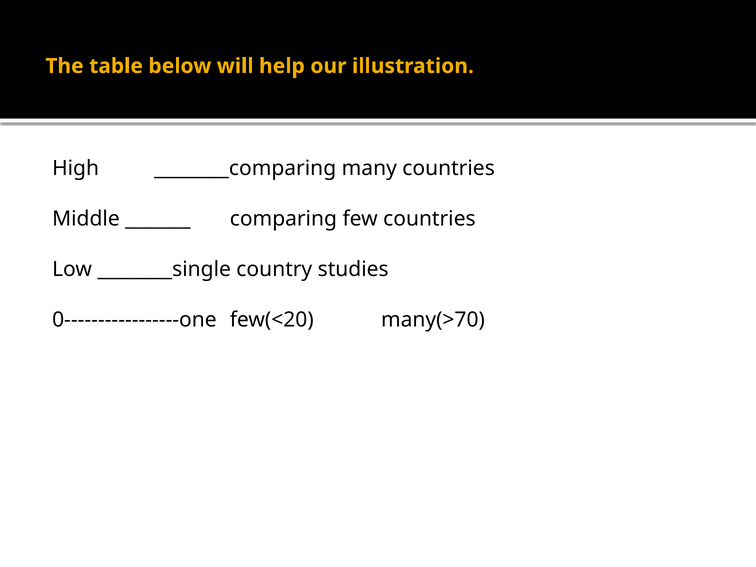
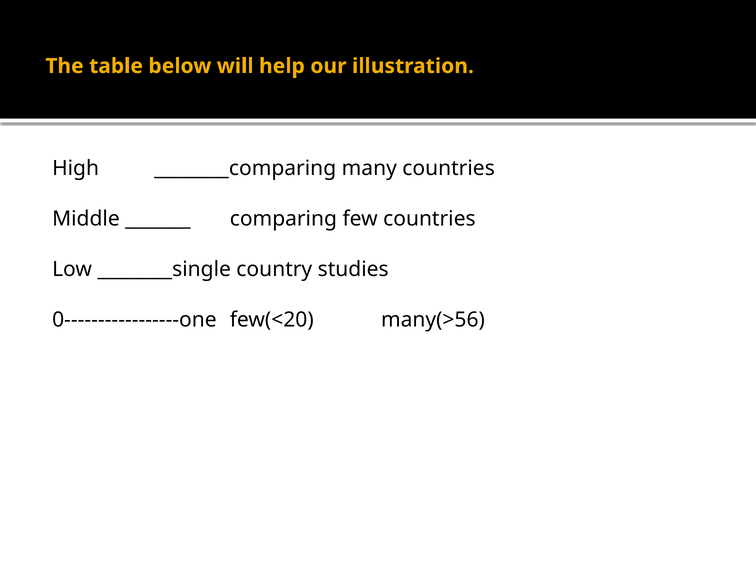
many(>70: many(>70 -> many(>56
